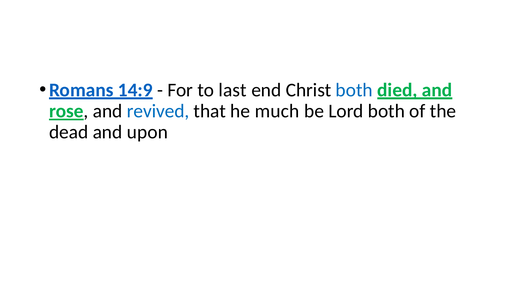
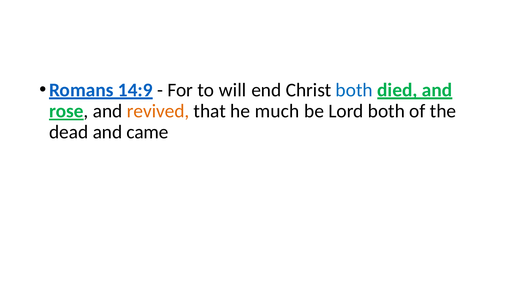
last: last -> will
revived colour: blue -> orange
upon: upon -> came
